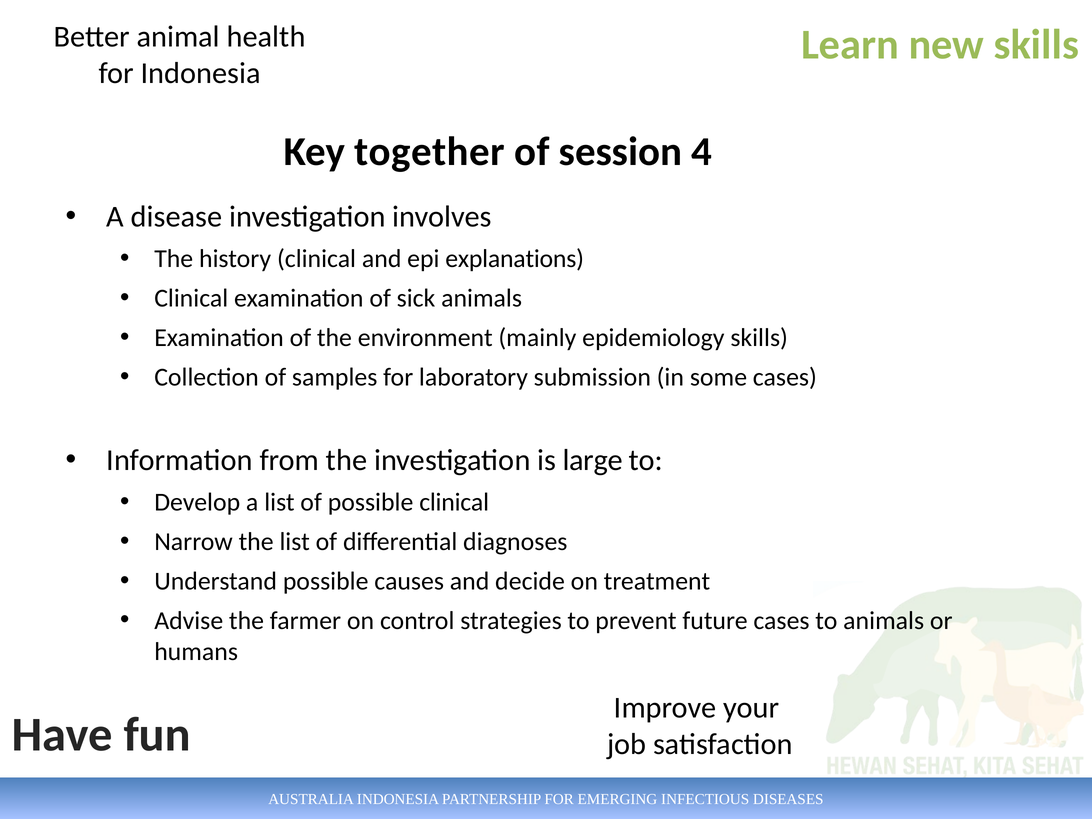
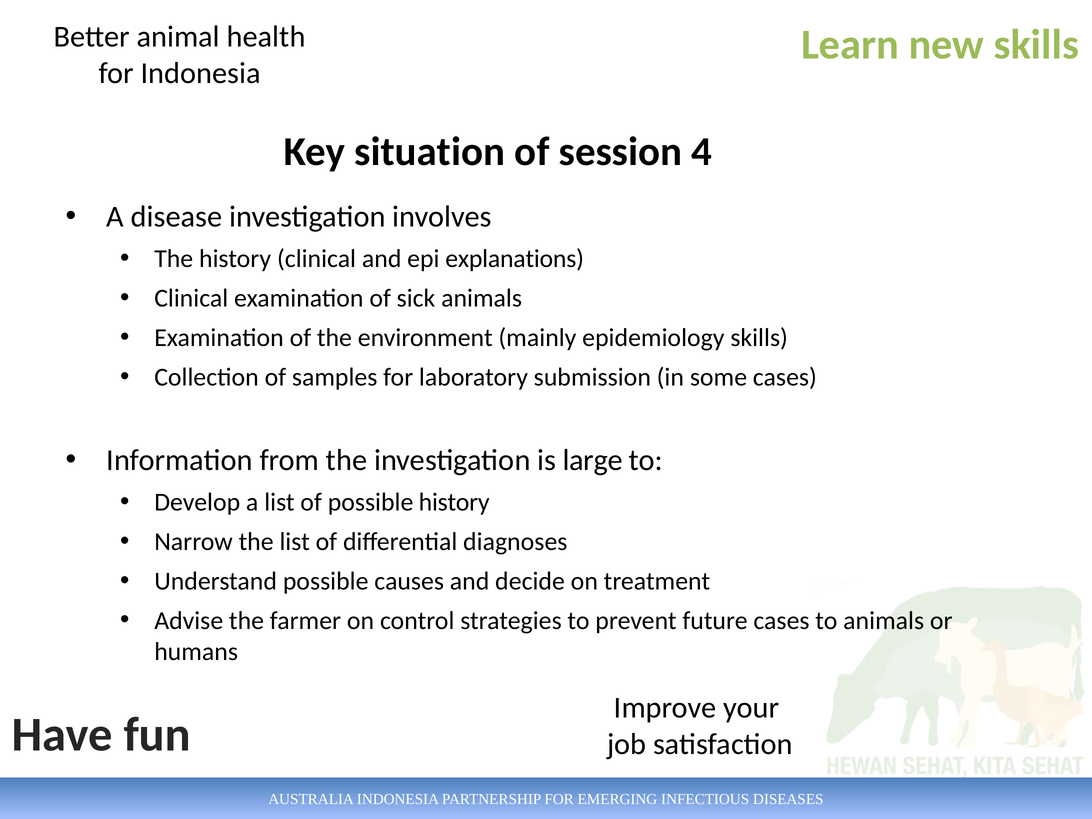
together: together -> situation
possible clinical: clinical -> history
